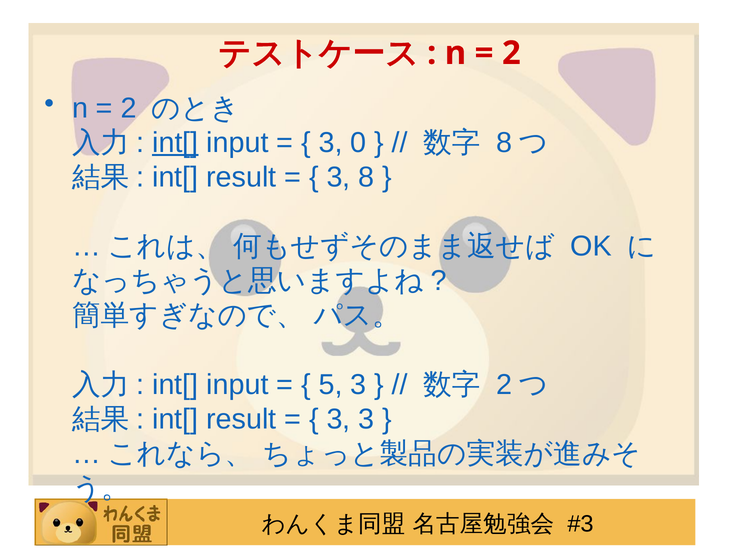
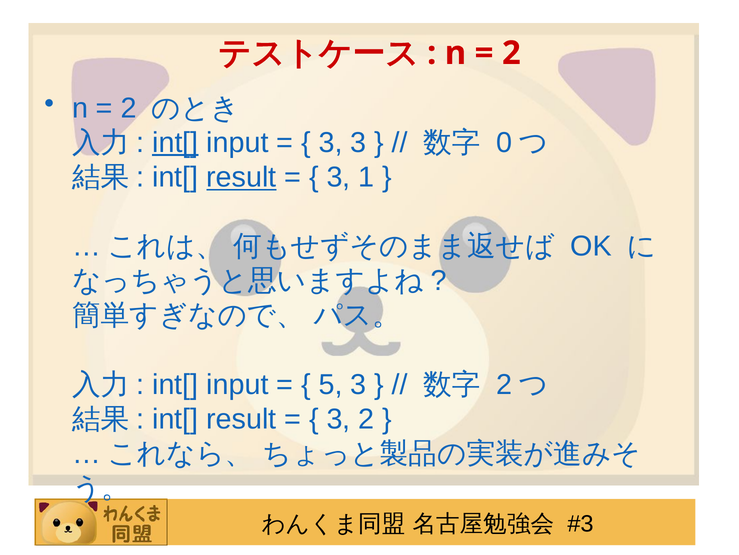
3 0: 0 -> 3
8 at (504, 143): 8 -> 0
result at (241, 177) underline: none -> present
3 8: 8 -> 1
3 3: 3 -> 2
